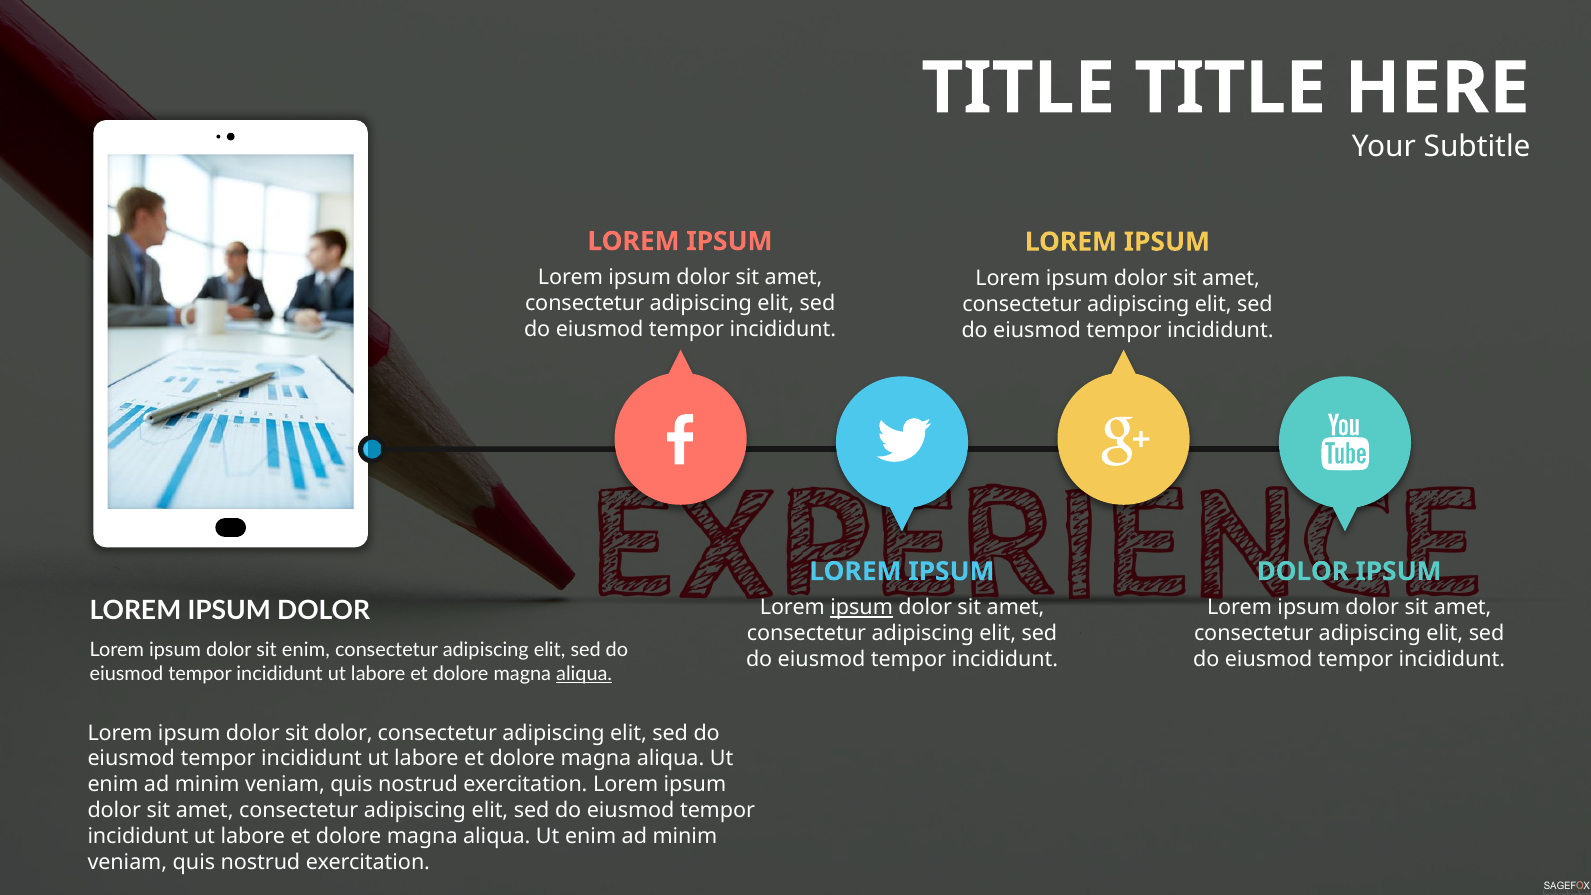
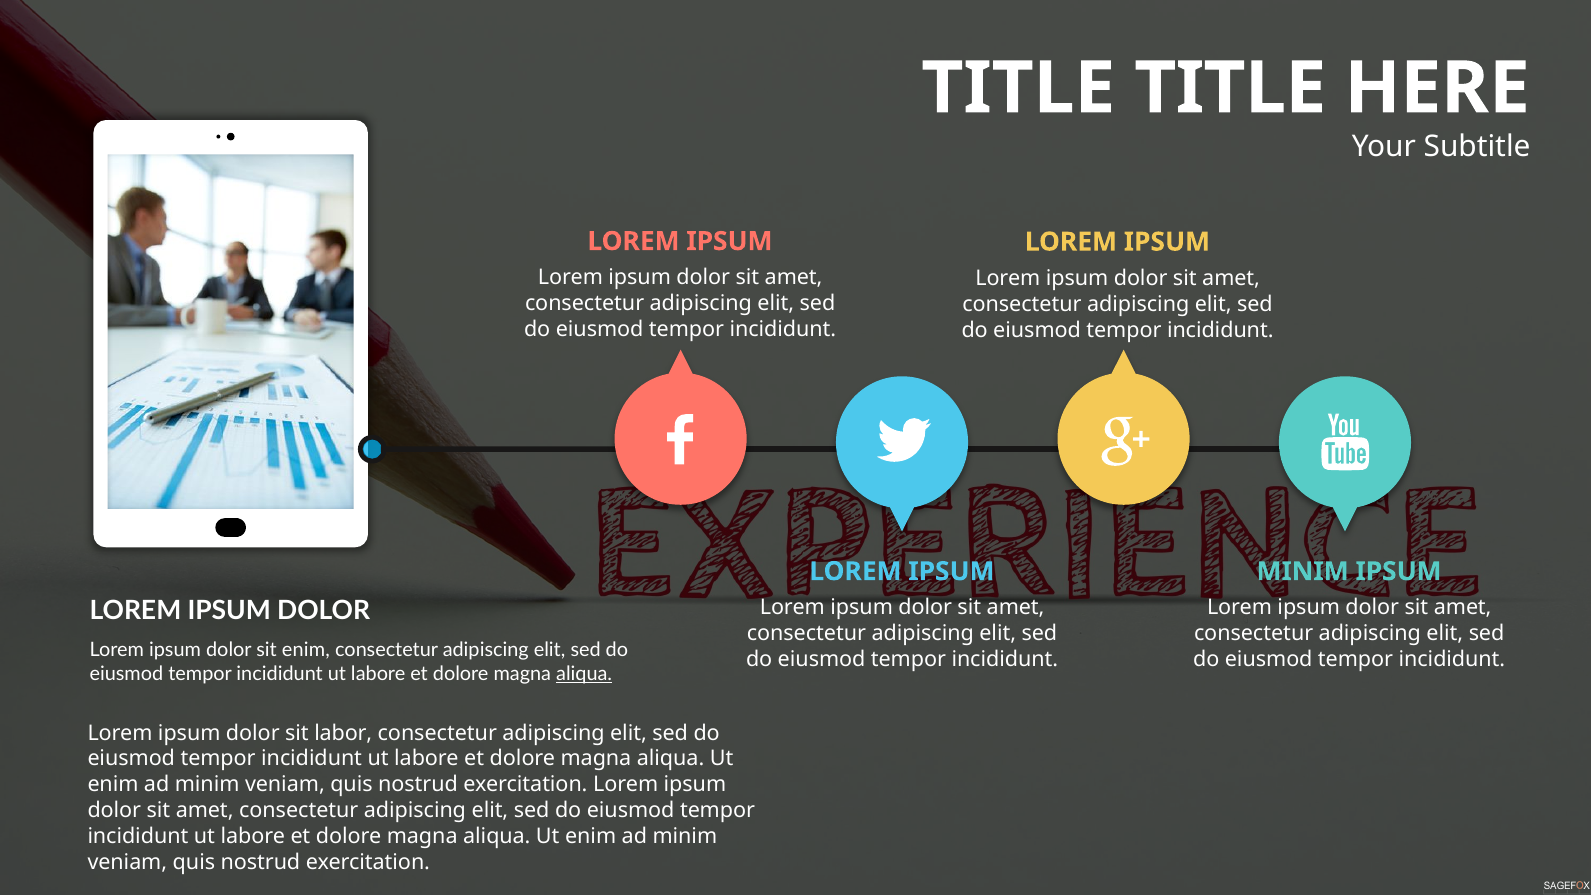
DOLOR at (1303, 571): DOLOR -> MINIM
ipsum at (862, 608) underline: present -> none
sit dolor: dolor -> labor
